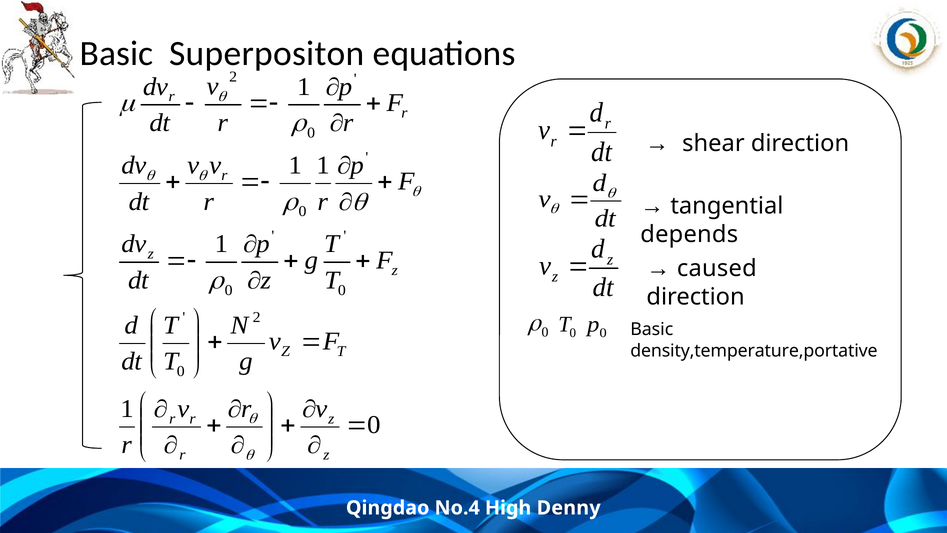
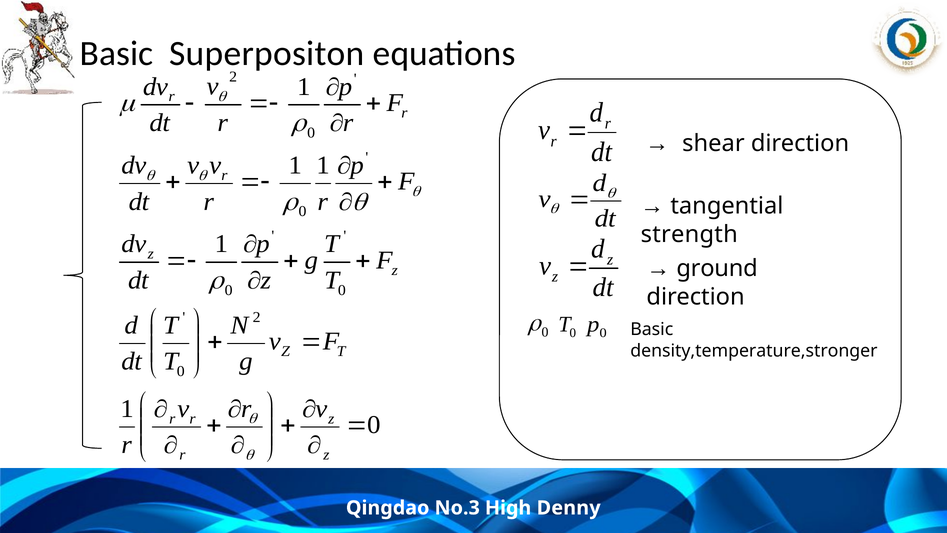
depends: depends -> strength
caused: caused -> ground
density,temperature,portative: density,temperature,portative -> density,temperature,stronger
No.4: No.4 -> No.3
